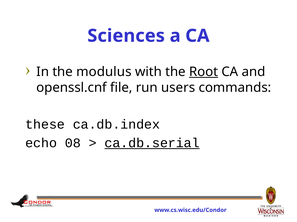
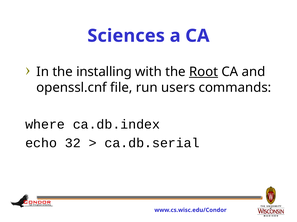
modulus: modulus -> installing
these: these -> where
08: 08 -> 32
ca.db.serial underline: present -> none
